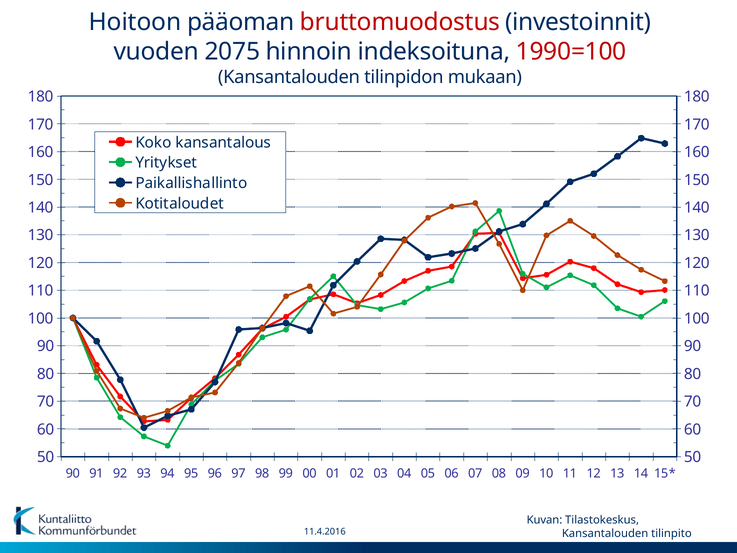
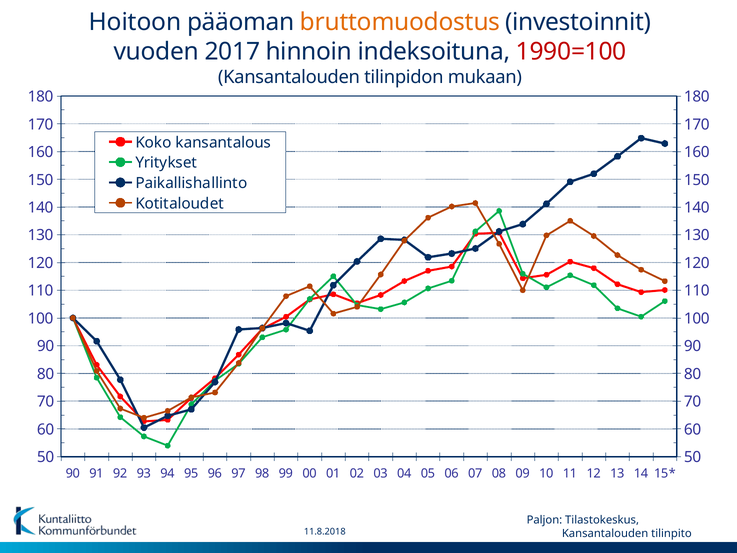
bruttomuodostus colour: red -> orange
2075: 2075 -> 2017
Kuvan: Kuvan -> Paljon
11.4.2016: 11.4.2016 -> 11.8.2018
